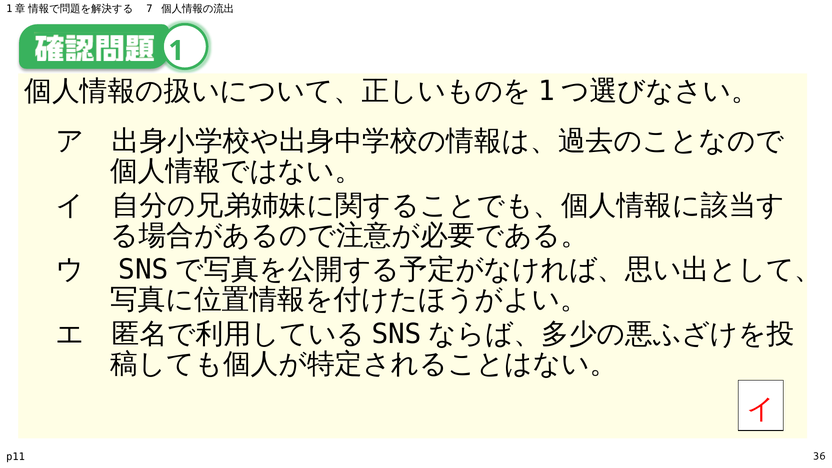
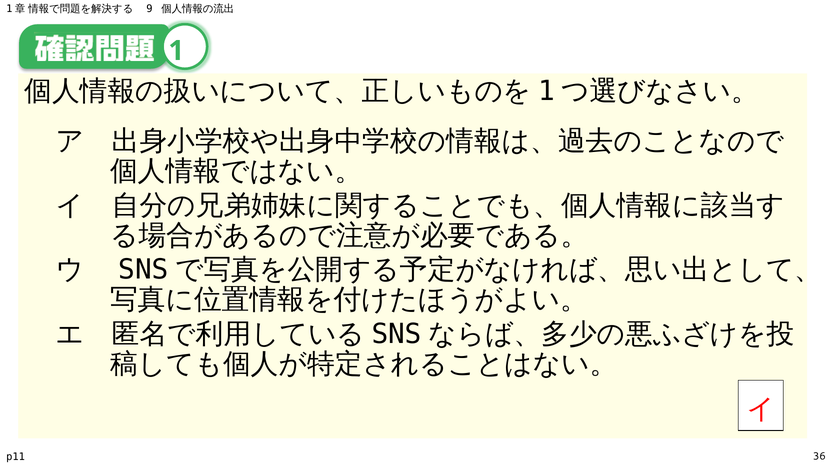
7: 7 -> 9
